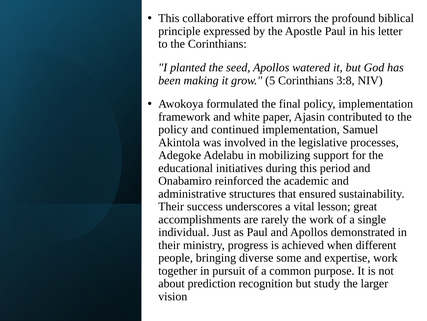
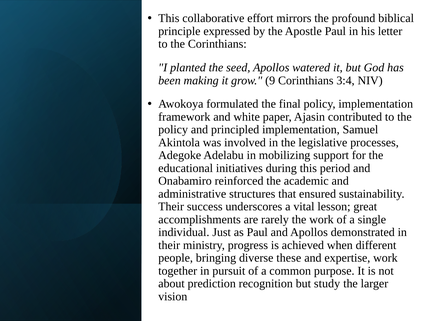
5: 5 -> 9
3:8: 3:8 -> 3:4
continued: continued -> principled
some: some -> these
